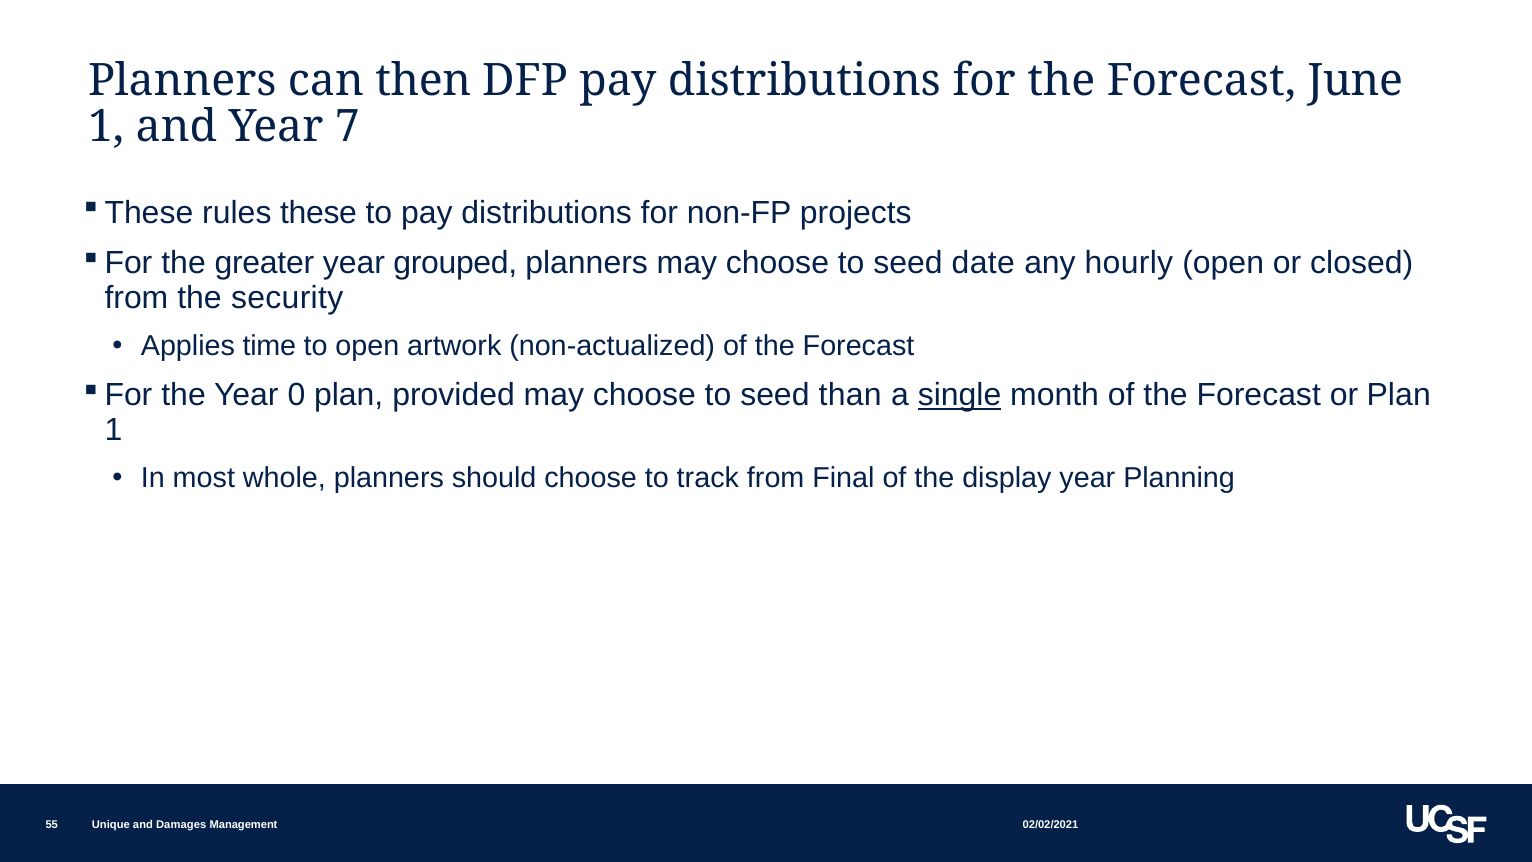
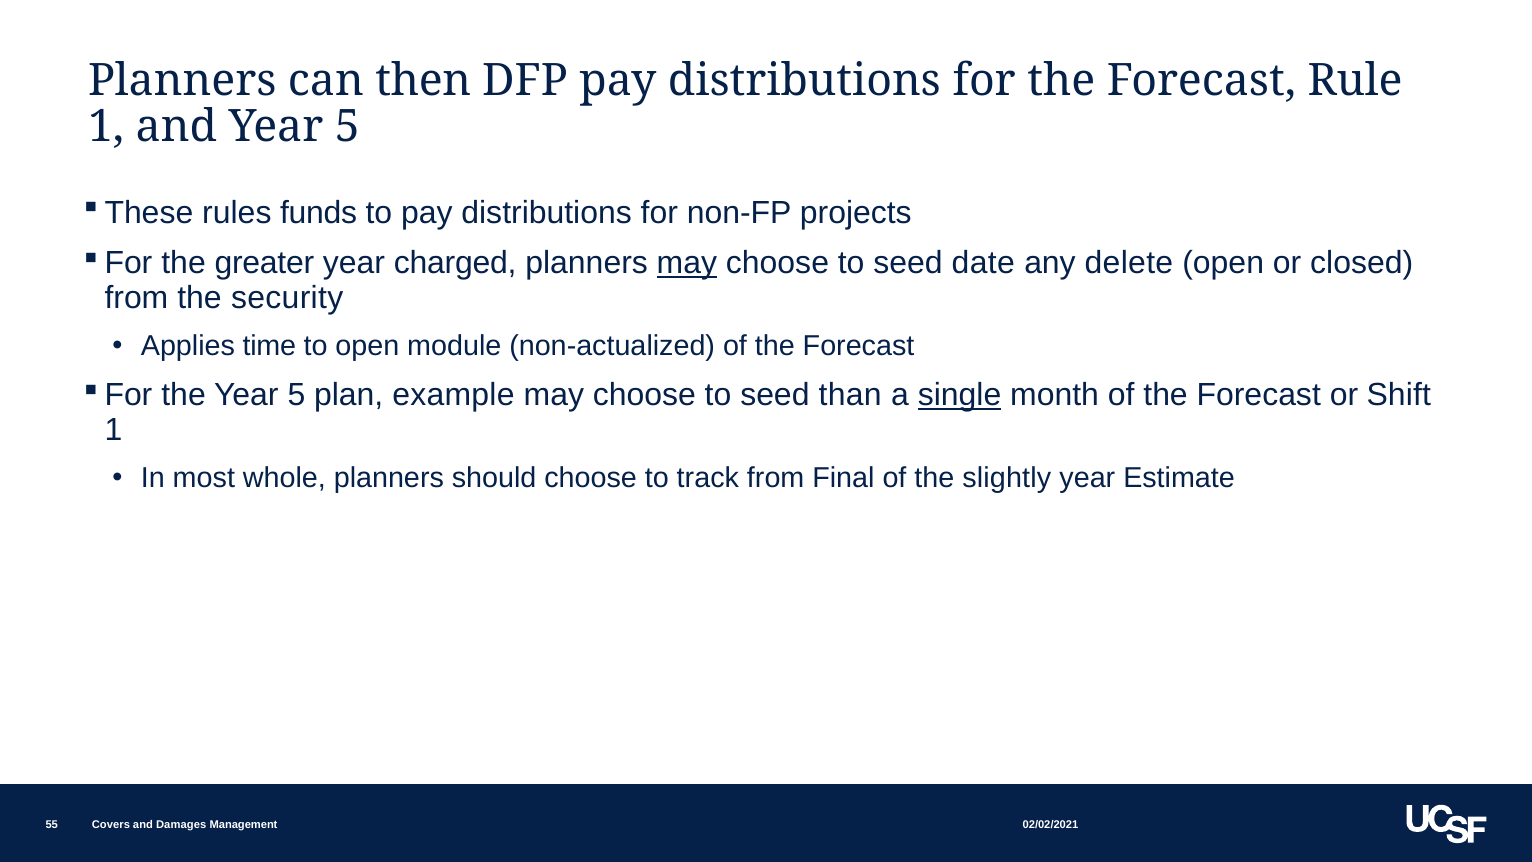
June: June -> Rule
and Year 7: 7 -> 5
these: these -> funds
grouped: grouped -> charged
may at (687, 263) underline: none -> present
hourly: hourly -> delete
artwork: artwork -> module
the Year 0: 0 -> 5
provided: provided -> example
or Plan: Plan -> Shift
display: display -> slightly
Planning: Planning -> Estimate
Unique: Unique -> Covers
